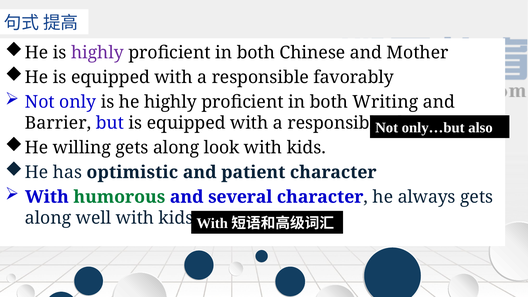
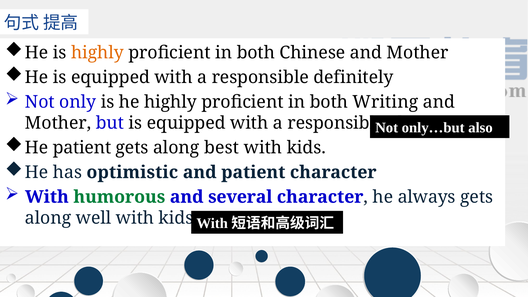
highly at (97, 53) colour: purple -> orange
favorably: favorably -> definitely
Barrier at (58, 123): Barrier -> Mother
He willing: willing -> patient
look: look -> best
